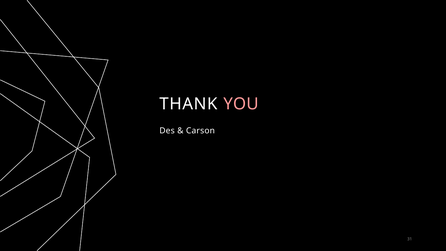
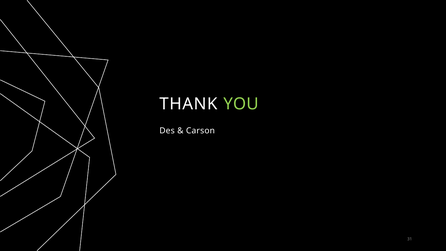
YOU colour: pink -> light green
